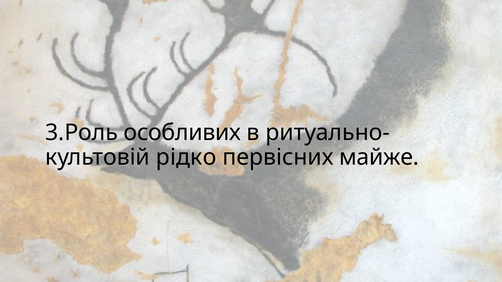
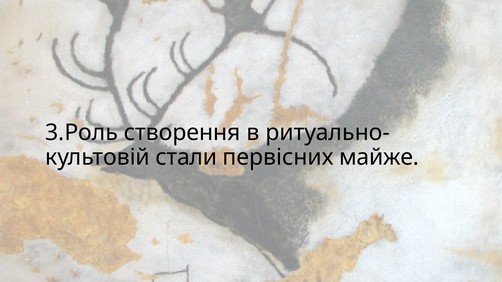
особливих: особливих -> створення
рідко: рідко -> стали
